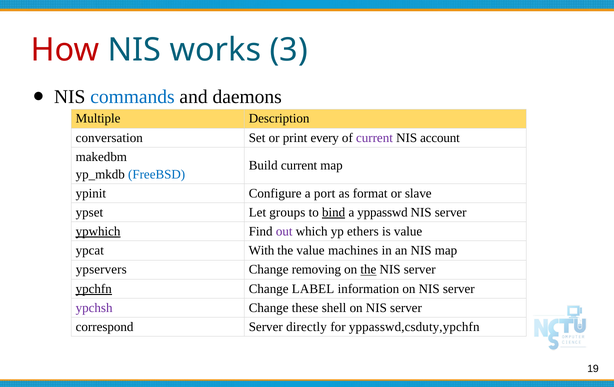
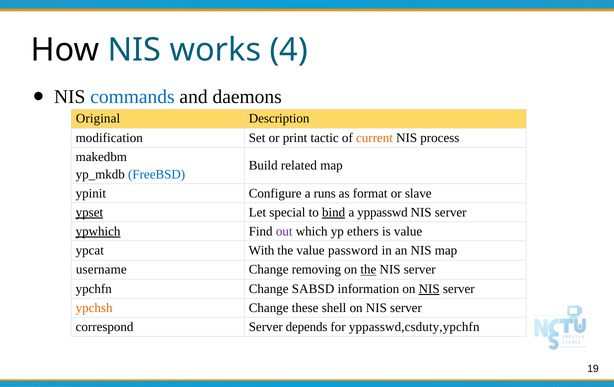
How colour: red -> black
3: 3 -> 4
Multiple: Multiple -> Original
conversation: conversation -> modification
every: every -> tactic
current at (374, 138) colour: purple -> orange
account: account -> process
Build current: current -> related
port: port -> runs
ypset underline: none -> present
groups: groups -> special
machines: machines -> password
ypservers: ypservers -> username
ypchfn underline: present -> none
LABEL: LABEL -> SABSD
NIS at (429, 289) underline: none -> present
ypchsh colour: purple -> orange
directly: directly -> depends
